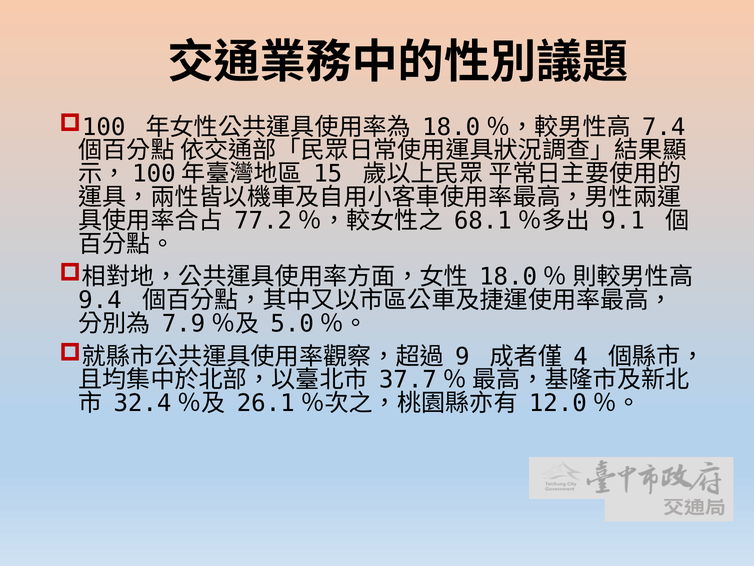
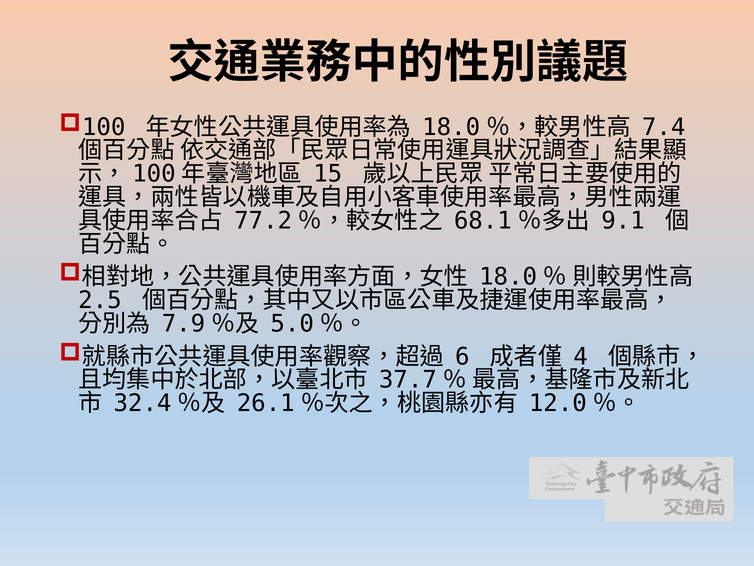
9.4: 9.4 -> 2.5
9: 9 -> 6
